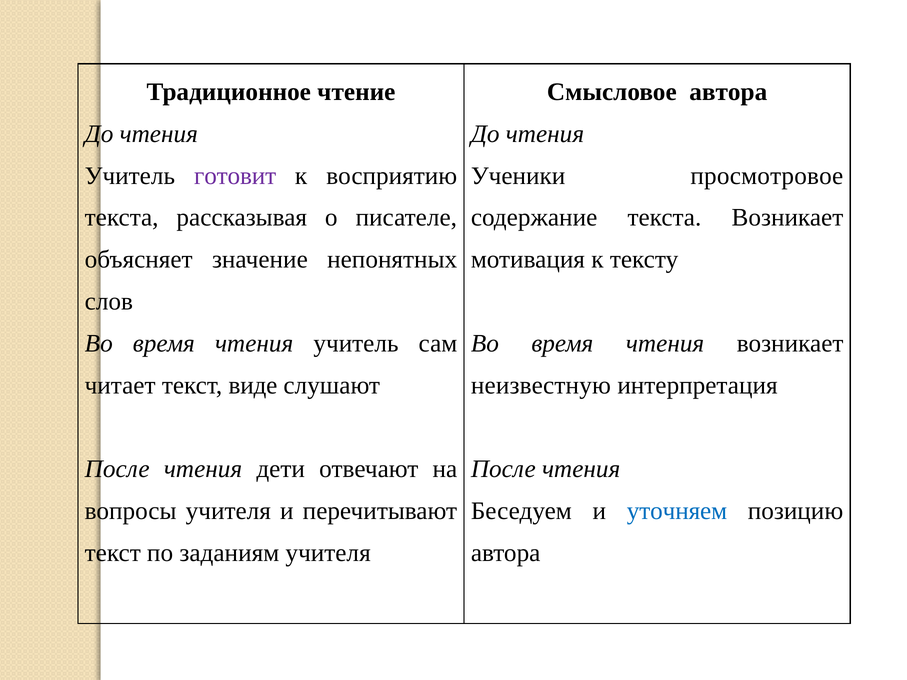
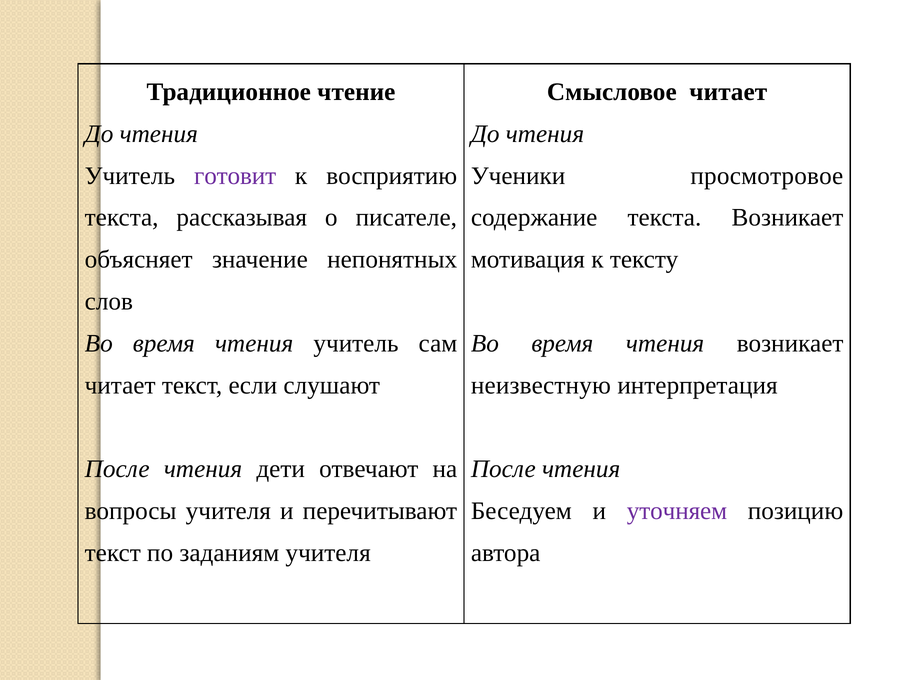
Смысловое автора: автора -> читает
виде: виде -> если
уточняем colour: blue -> purple
